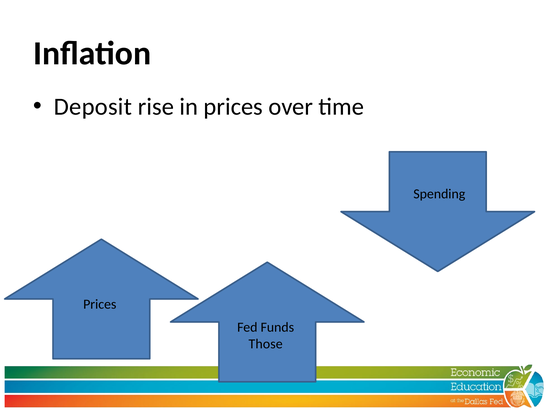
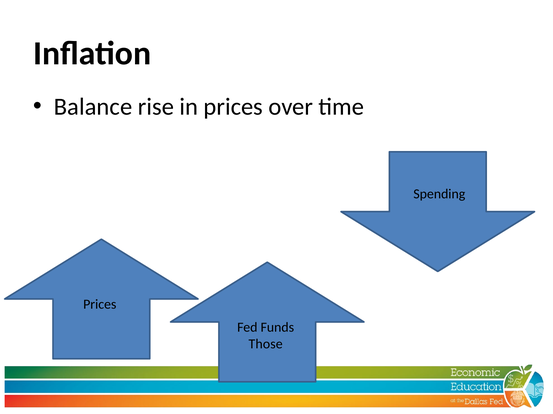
Deposit: Deposit -> Balance
